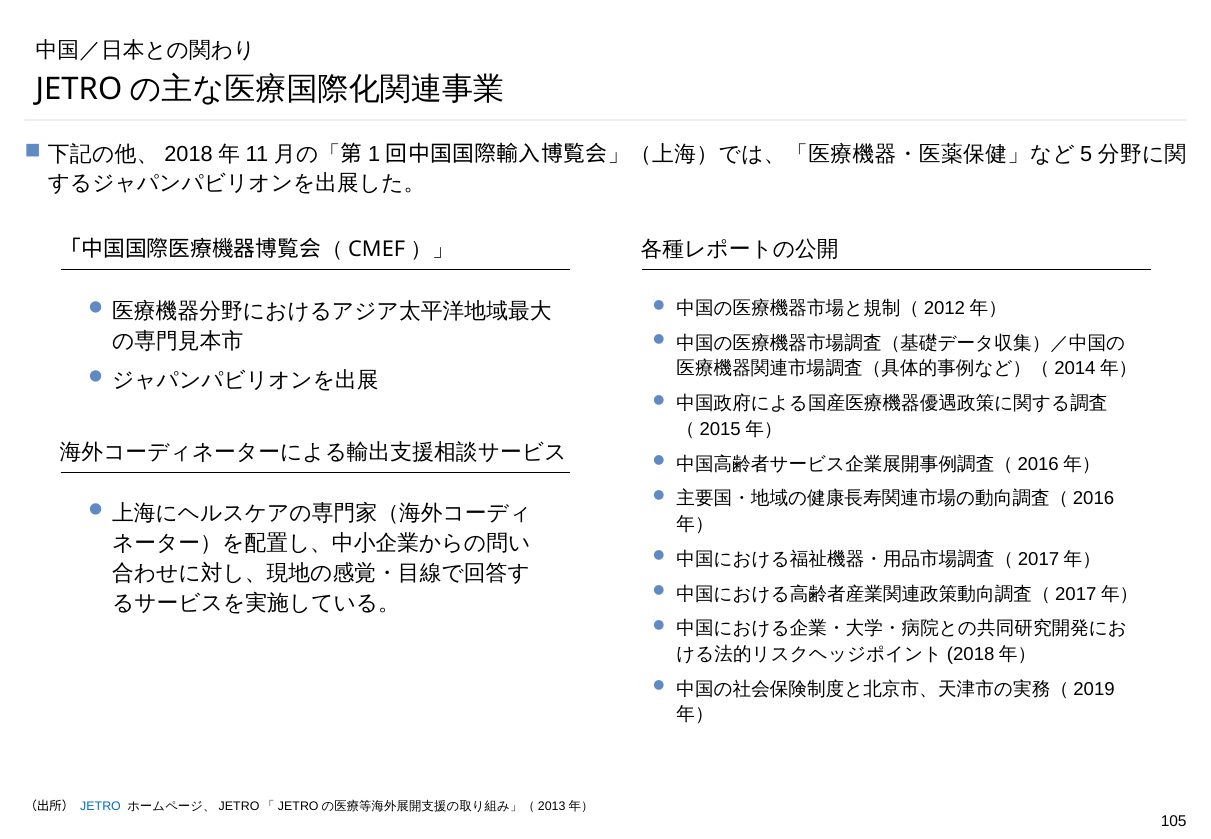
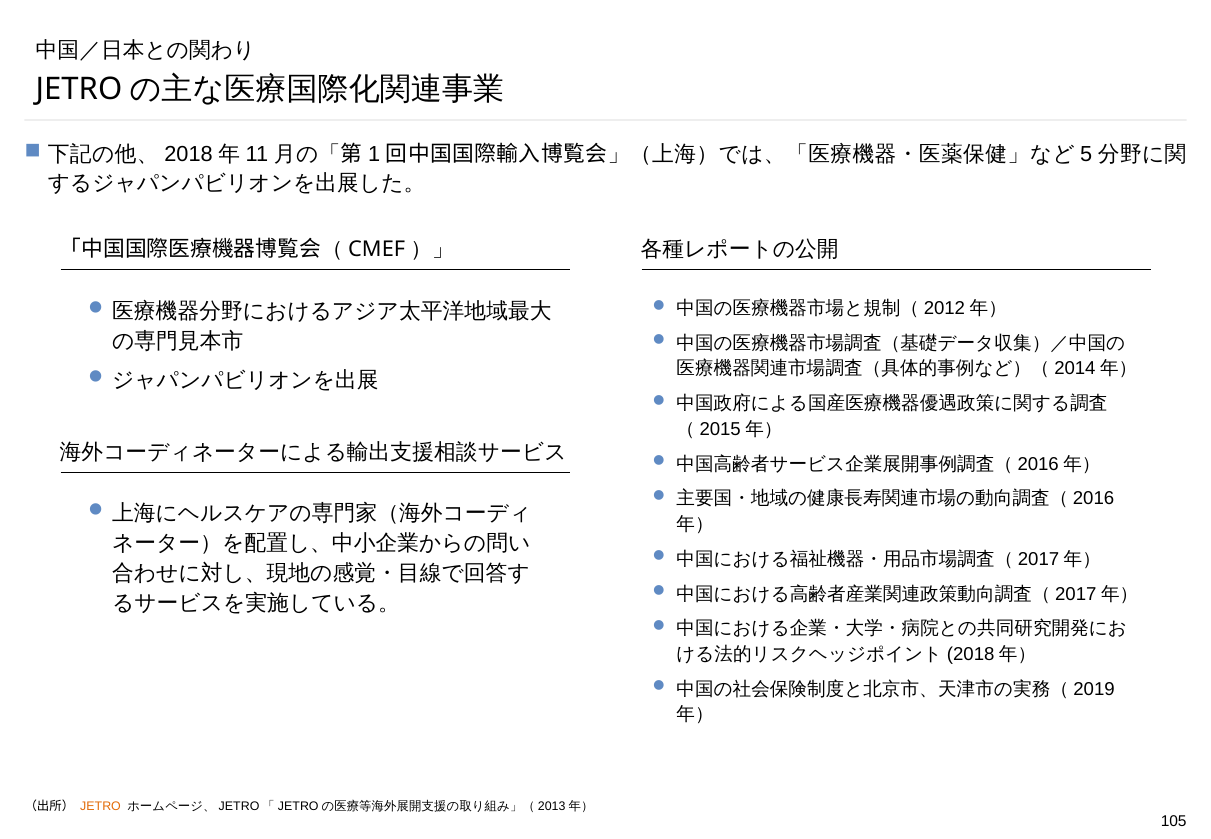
JETRO colour: blue -> orange
